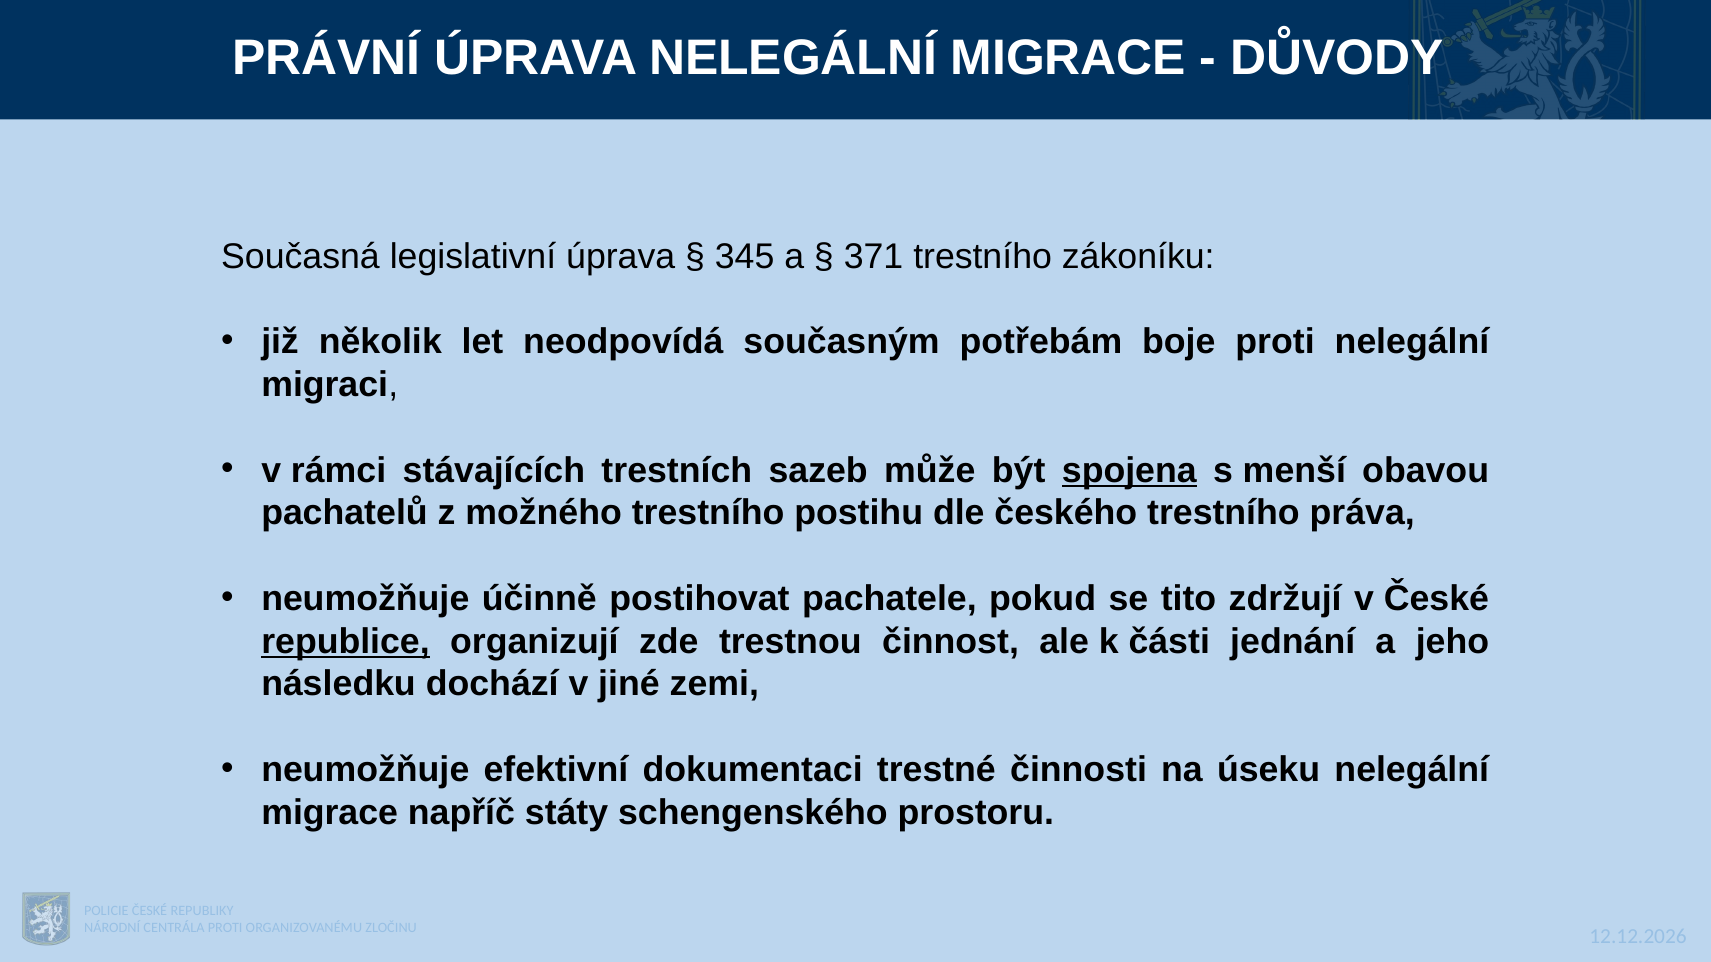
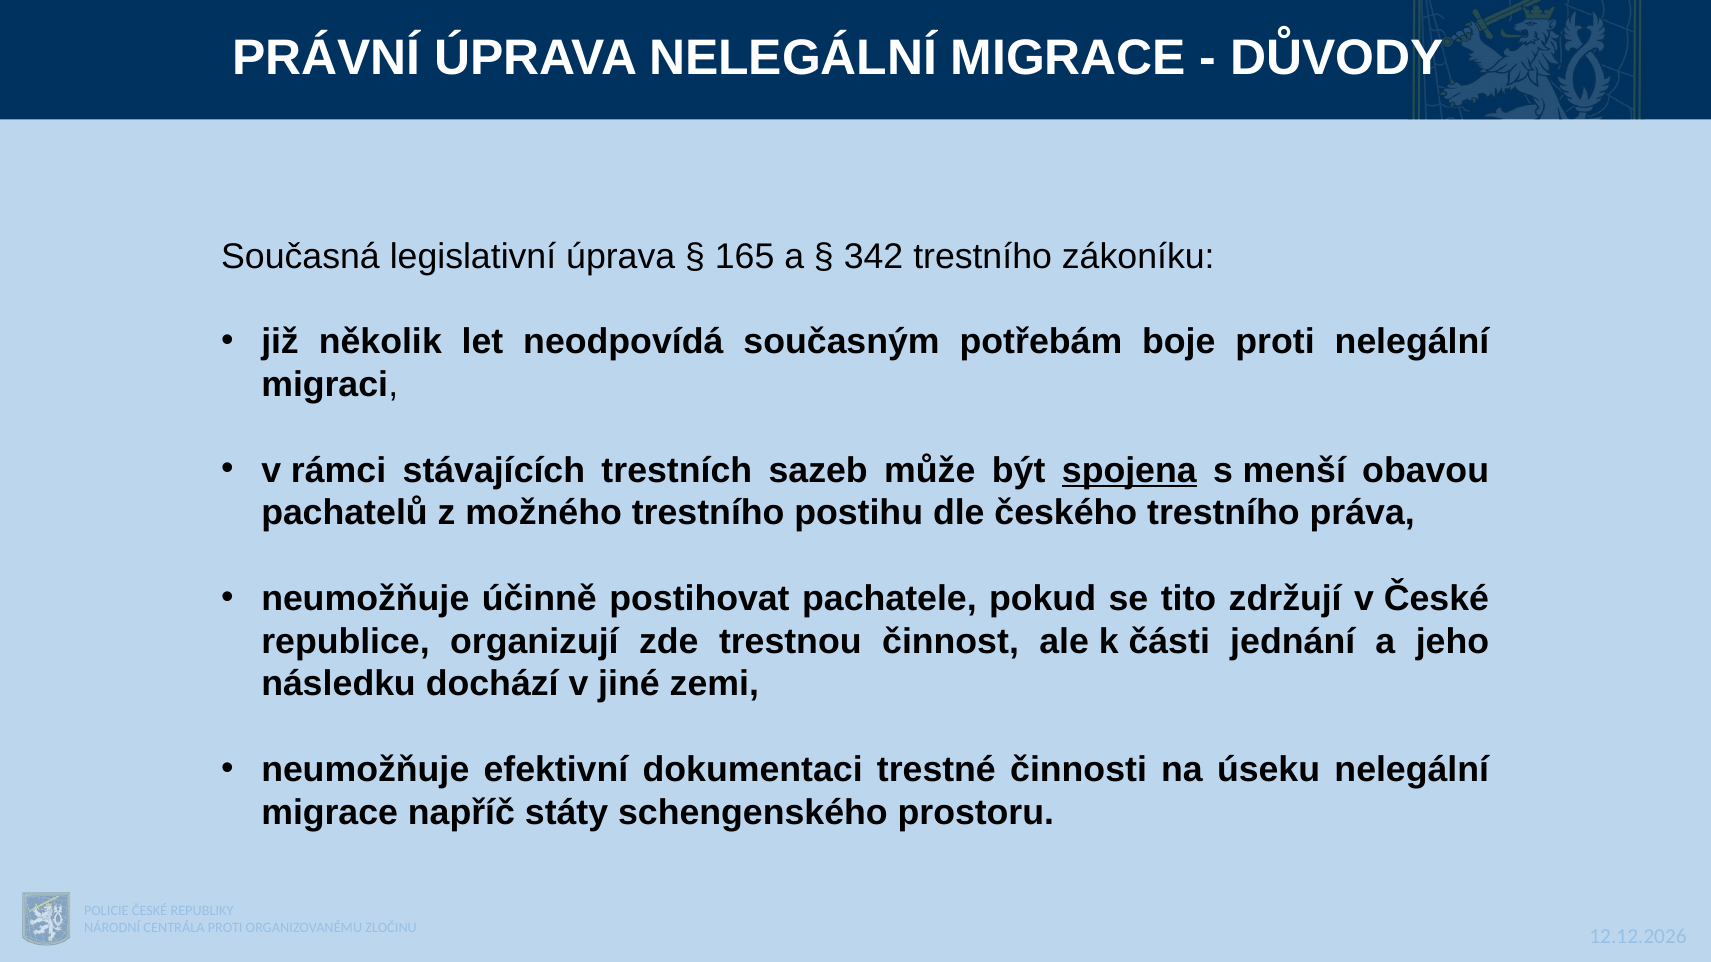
345: 345 -> 165
371: 371 -> 342
republice underline: present -> none
